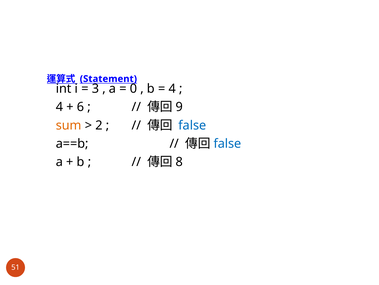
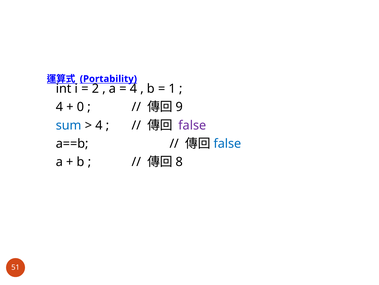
Statement: Statement -> Portability
3: 3 -> 2
0 at (133, 89): 0 -> 4
4 at (172, 89): 4 -> 1
6: 6 -> 0
sum colour: orange -> blue
2 at (99, 125): 2 -> 4
false at (192, 125) colour: blue -> purple
